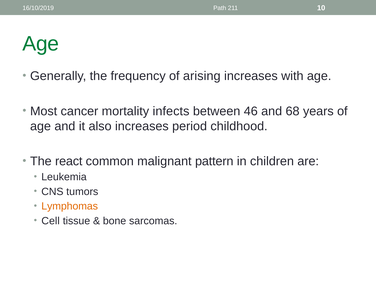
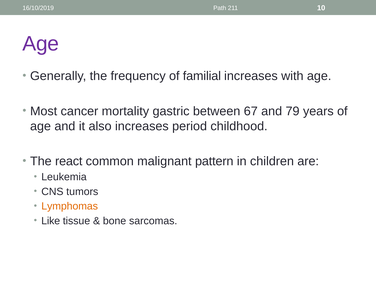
Age at (41, 44) colour: green -> purple
arising: arising -> familial
infects: infects -> gastric
46: 46 -> 67
68: 68 -> 79
Cell: Cell -> Like
